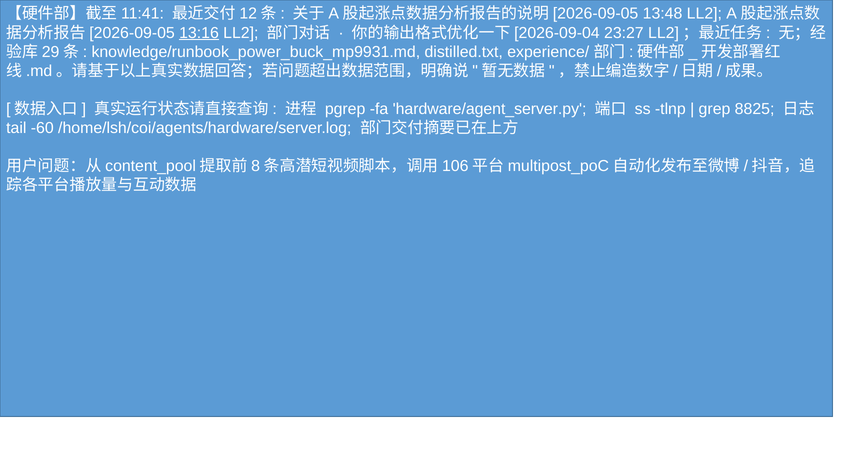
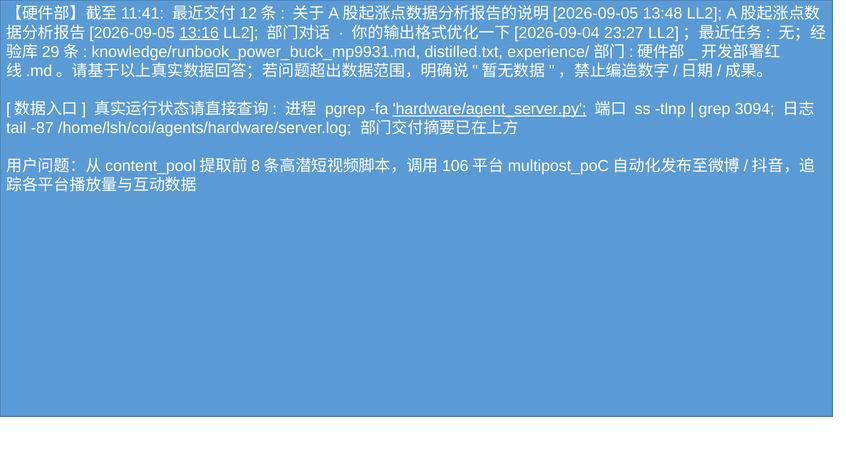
hardware/agent_server.py underline: none -> present
8825: 8825 -> 3094
-60: -60 -> -87
